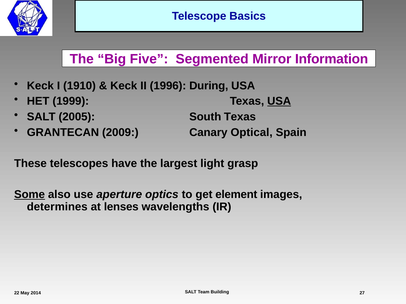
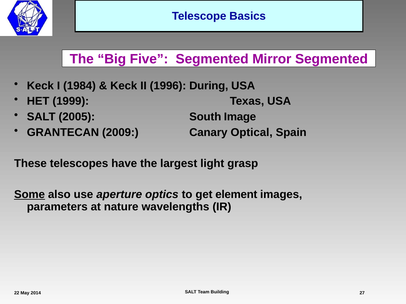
Mirror Information: Information -> Segmented
1910: 1910 -> 1984
USA at (279, 101) underline: present -> none
South Texas: Texas -> Image
determines: determines -> parameters
lenses: lenses -> nature
